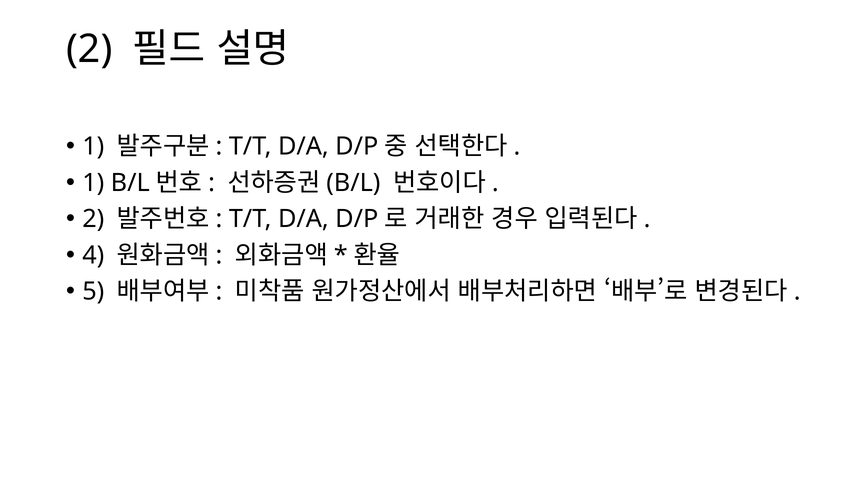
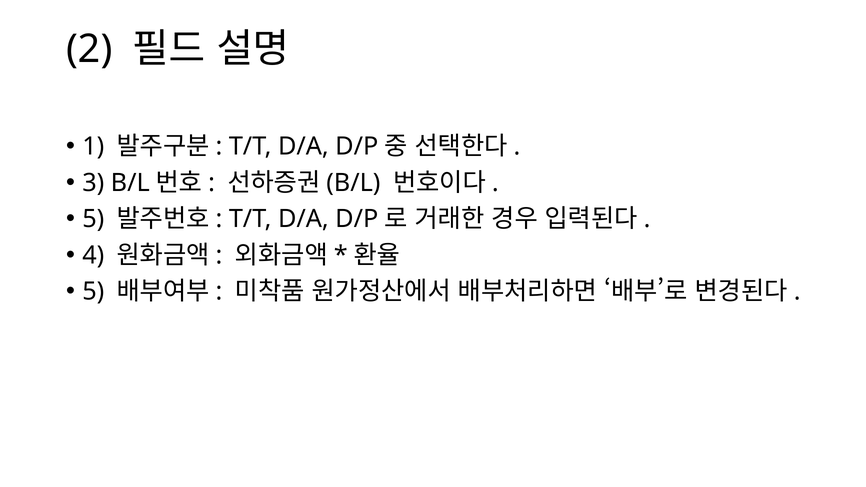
1 at (93, 183): 1 -> 3
2 at (93, 219): 2 -> 5
